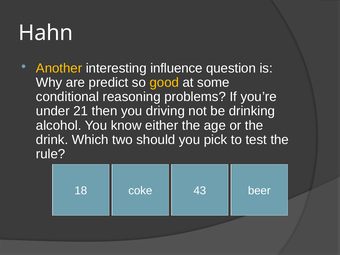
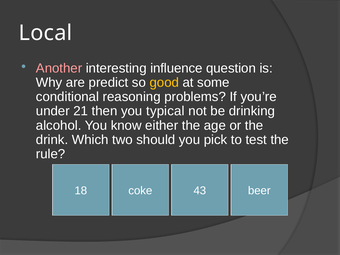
Hahn: Hahn -> Local
Another colour: yellow -> pink
driving: driving -> typical
